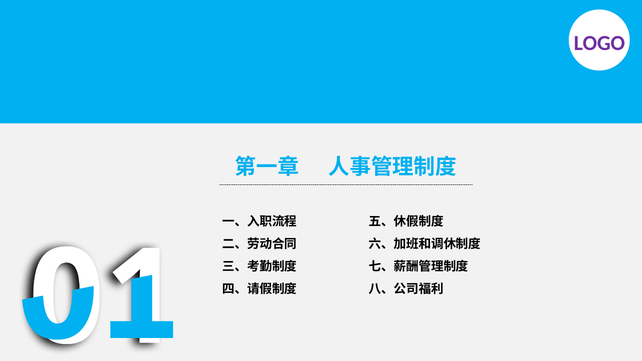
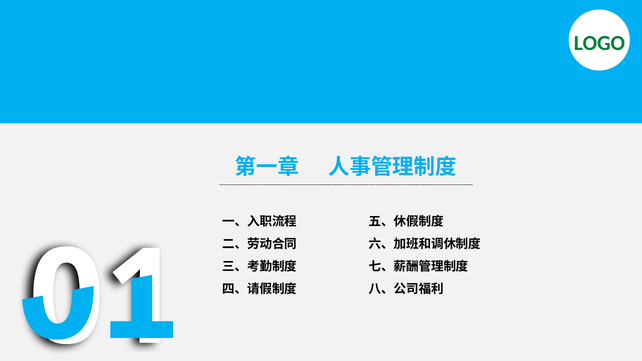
LOGO colour: purple -> green
